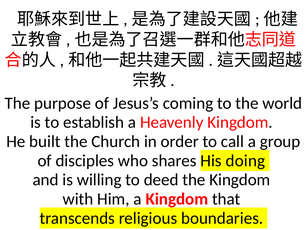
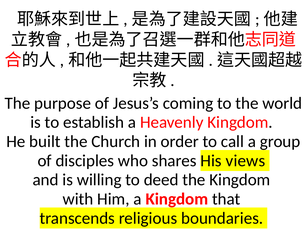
doing: doing -> views
